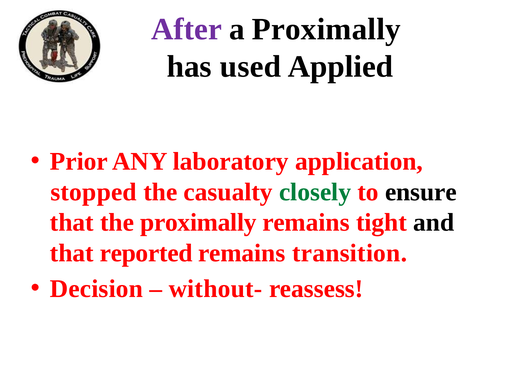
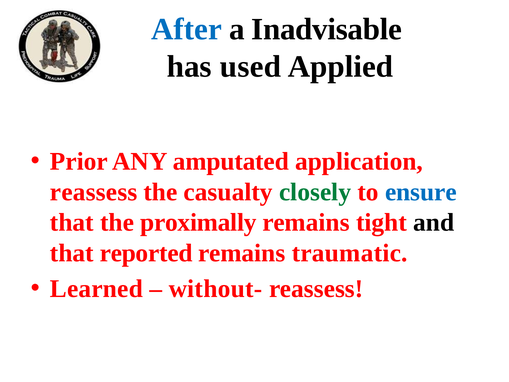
After colour: purple -> blue
a Proximally: Proximally -> Inadvisable
laboratory: laboratory -> amputated
stopped at (94, 192): stopped -> reassess
ensure colour: black -> blue
transition: transition -> traumatic
Decision: Decision -> Learned
